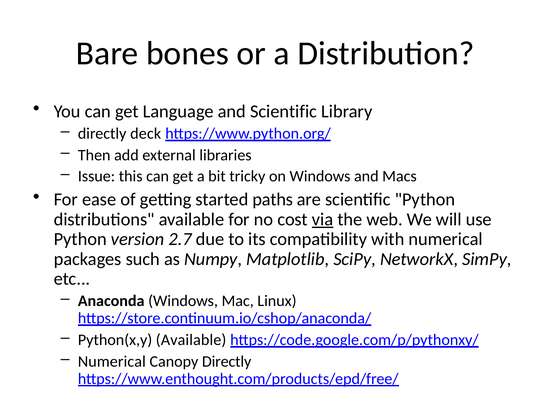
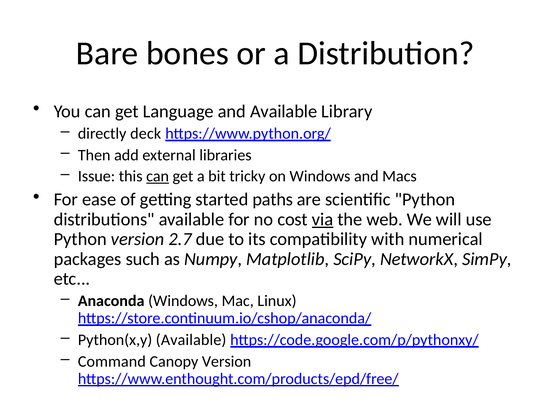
and Scientific: Scientific -> Available
can at (158, 176) underline: none -> present
Numerical at (112, 362): Numerical -> Command
Canopy Directly: Directly -> Version
